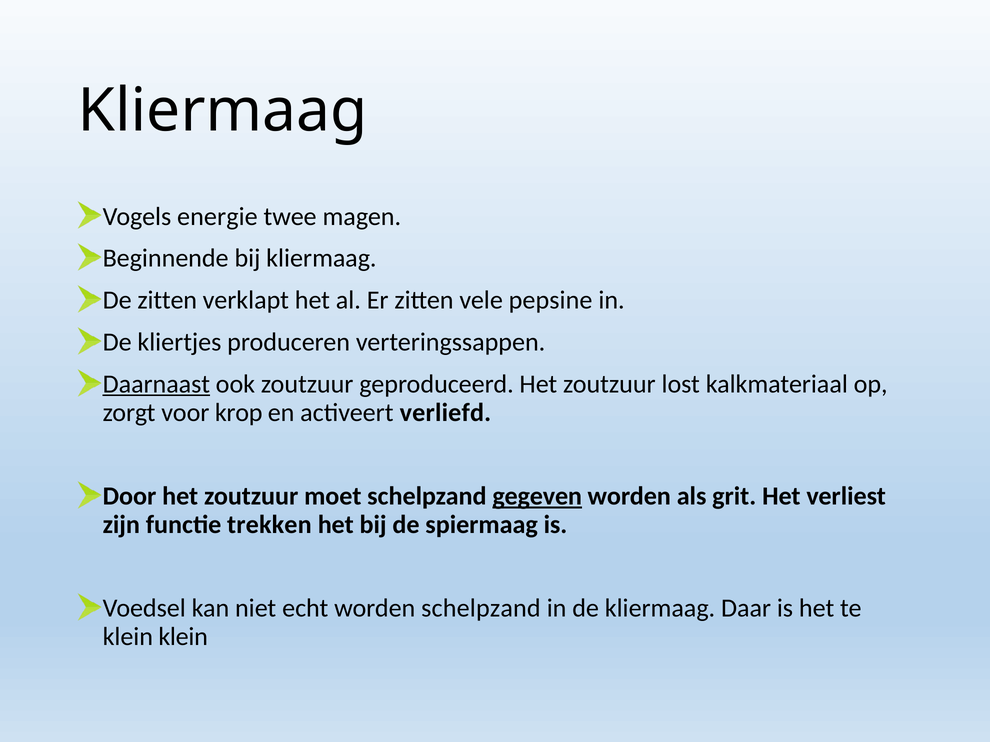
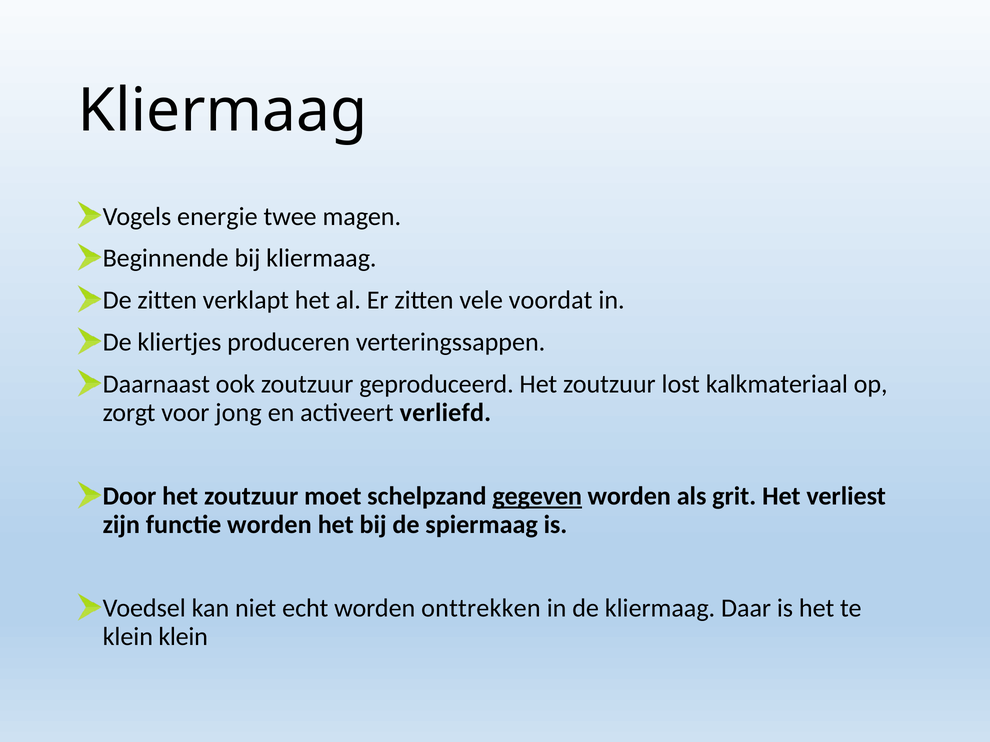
pepsine: pepsine -> voordat
Daarnaast underline: present -> none
krop: krop -> jong
functie trekken: trekken -> worden
worden schelpzand: schelpzand -> onttrekken
